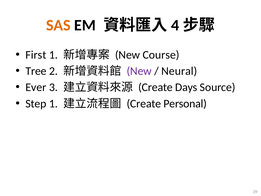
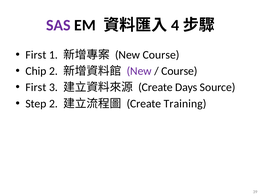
SAS colour: orange -> purple
Tree: Tree -> Chip
Neural at (179, 71): Neural -> Course
Ever at (36, 87): Ever -> First
Step 1: 1 -> 2
Personal: Personal -> Training
